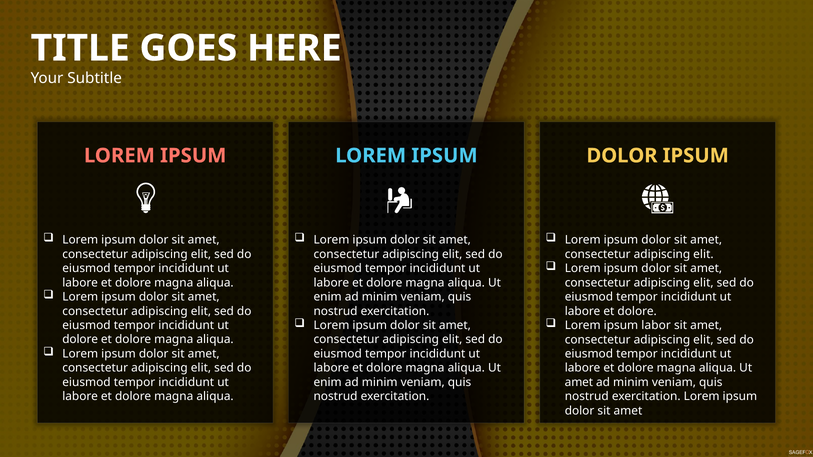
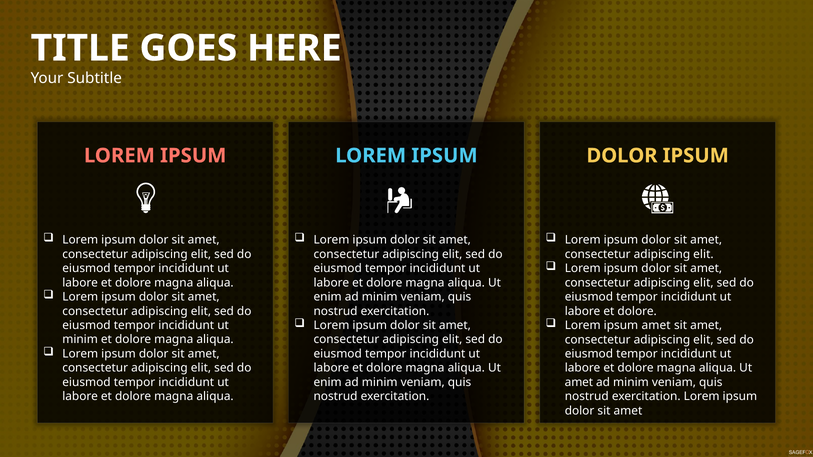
ipsum labor: labor -> amet
dolore at (80, 340): dolore -> minim
